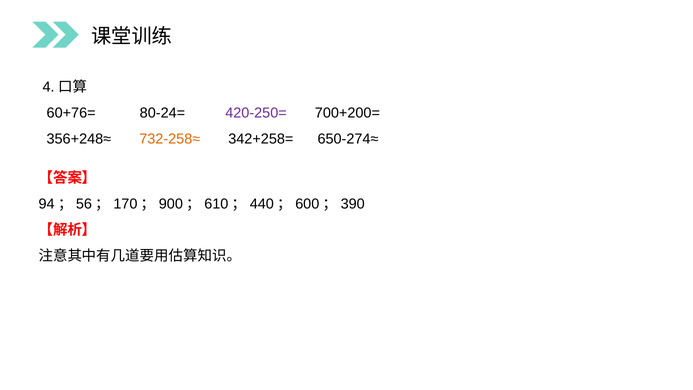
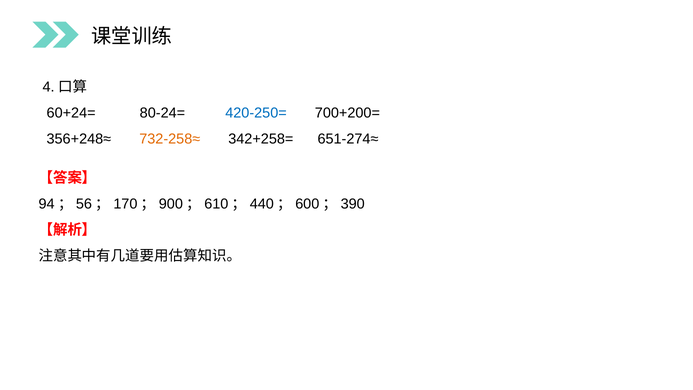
60+76=: 60+76= -> 60+24=
420-250= colour: purple -> blue
650-274≈: 650-274≈ -> 651-274≈
